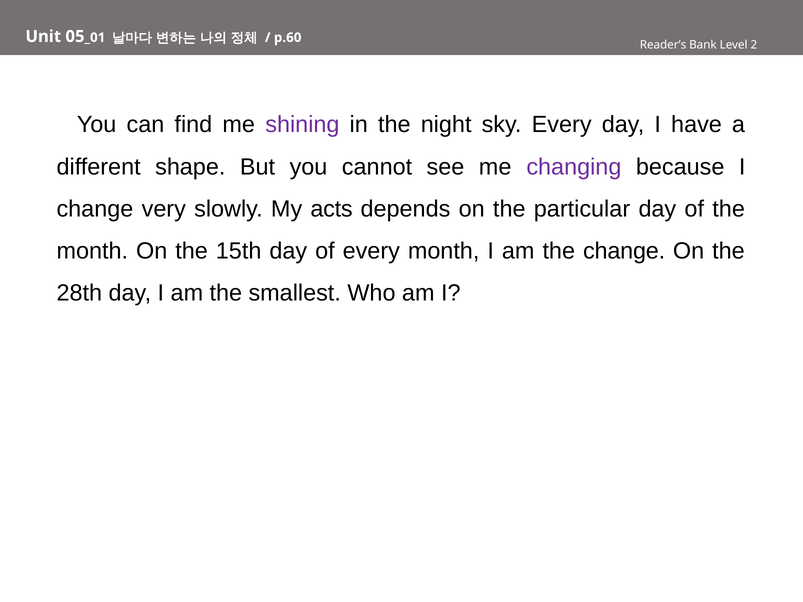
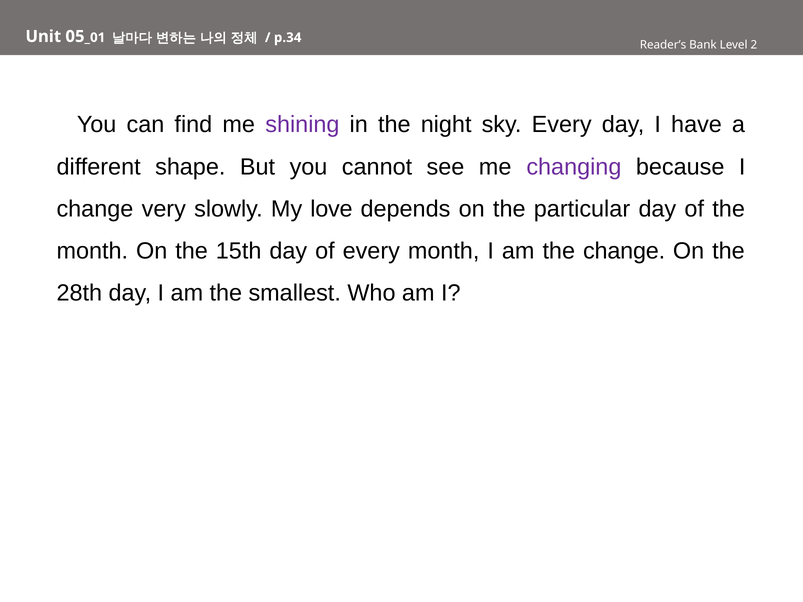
p.60: p.60 -> p.34
acts: acts -> love
